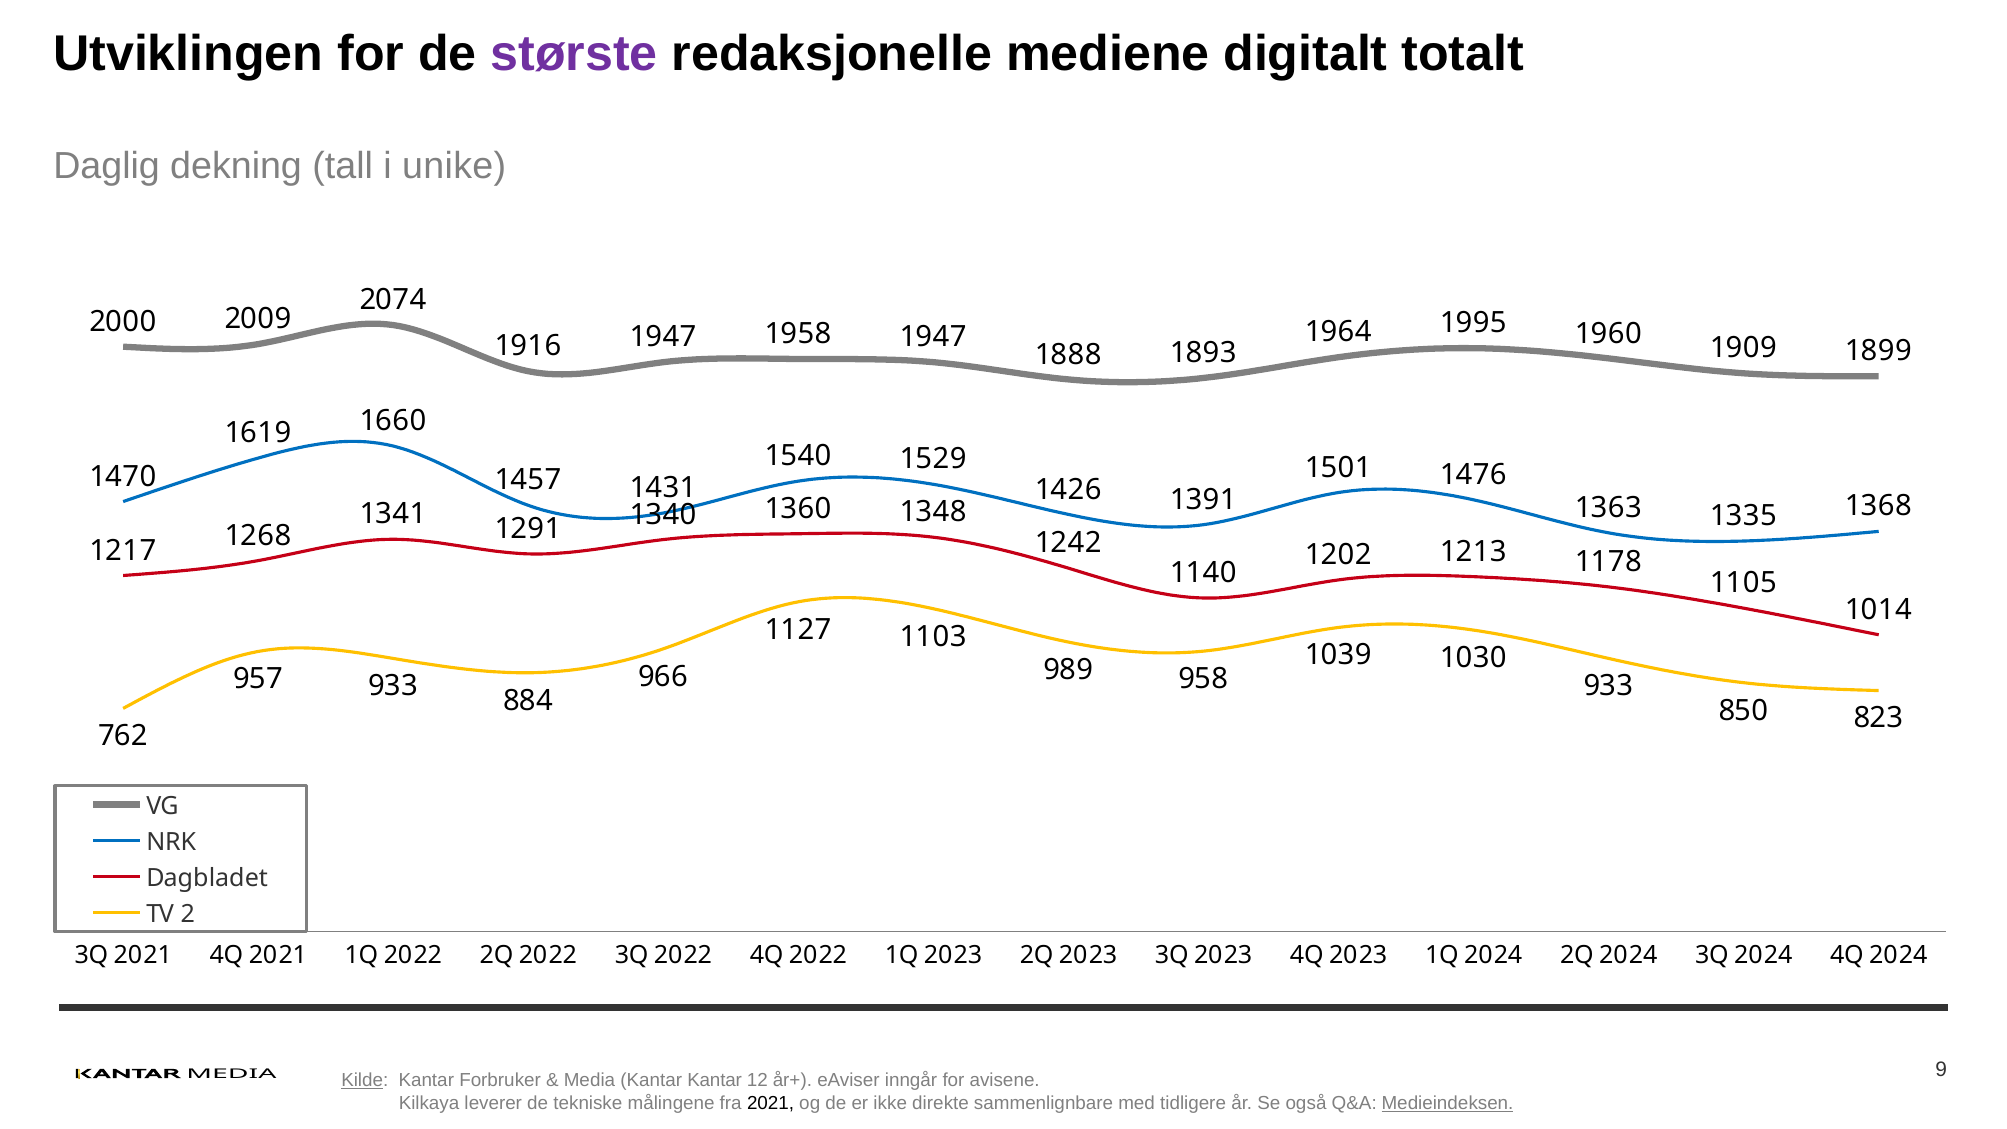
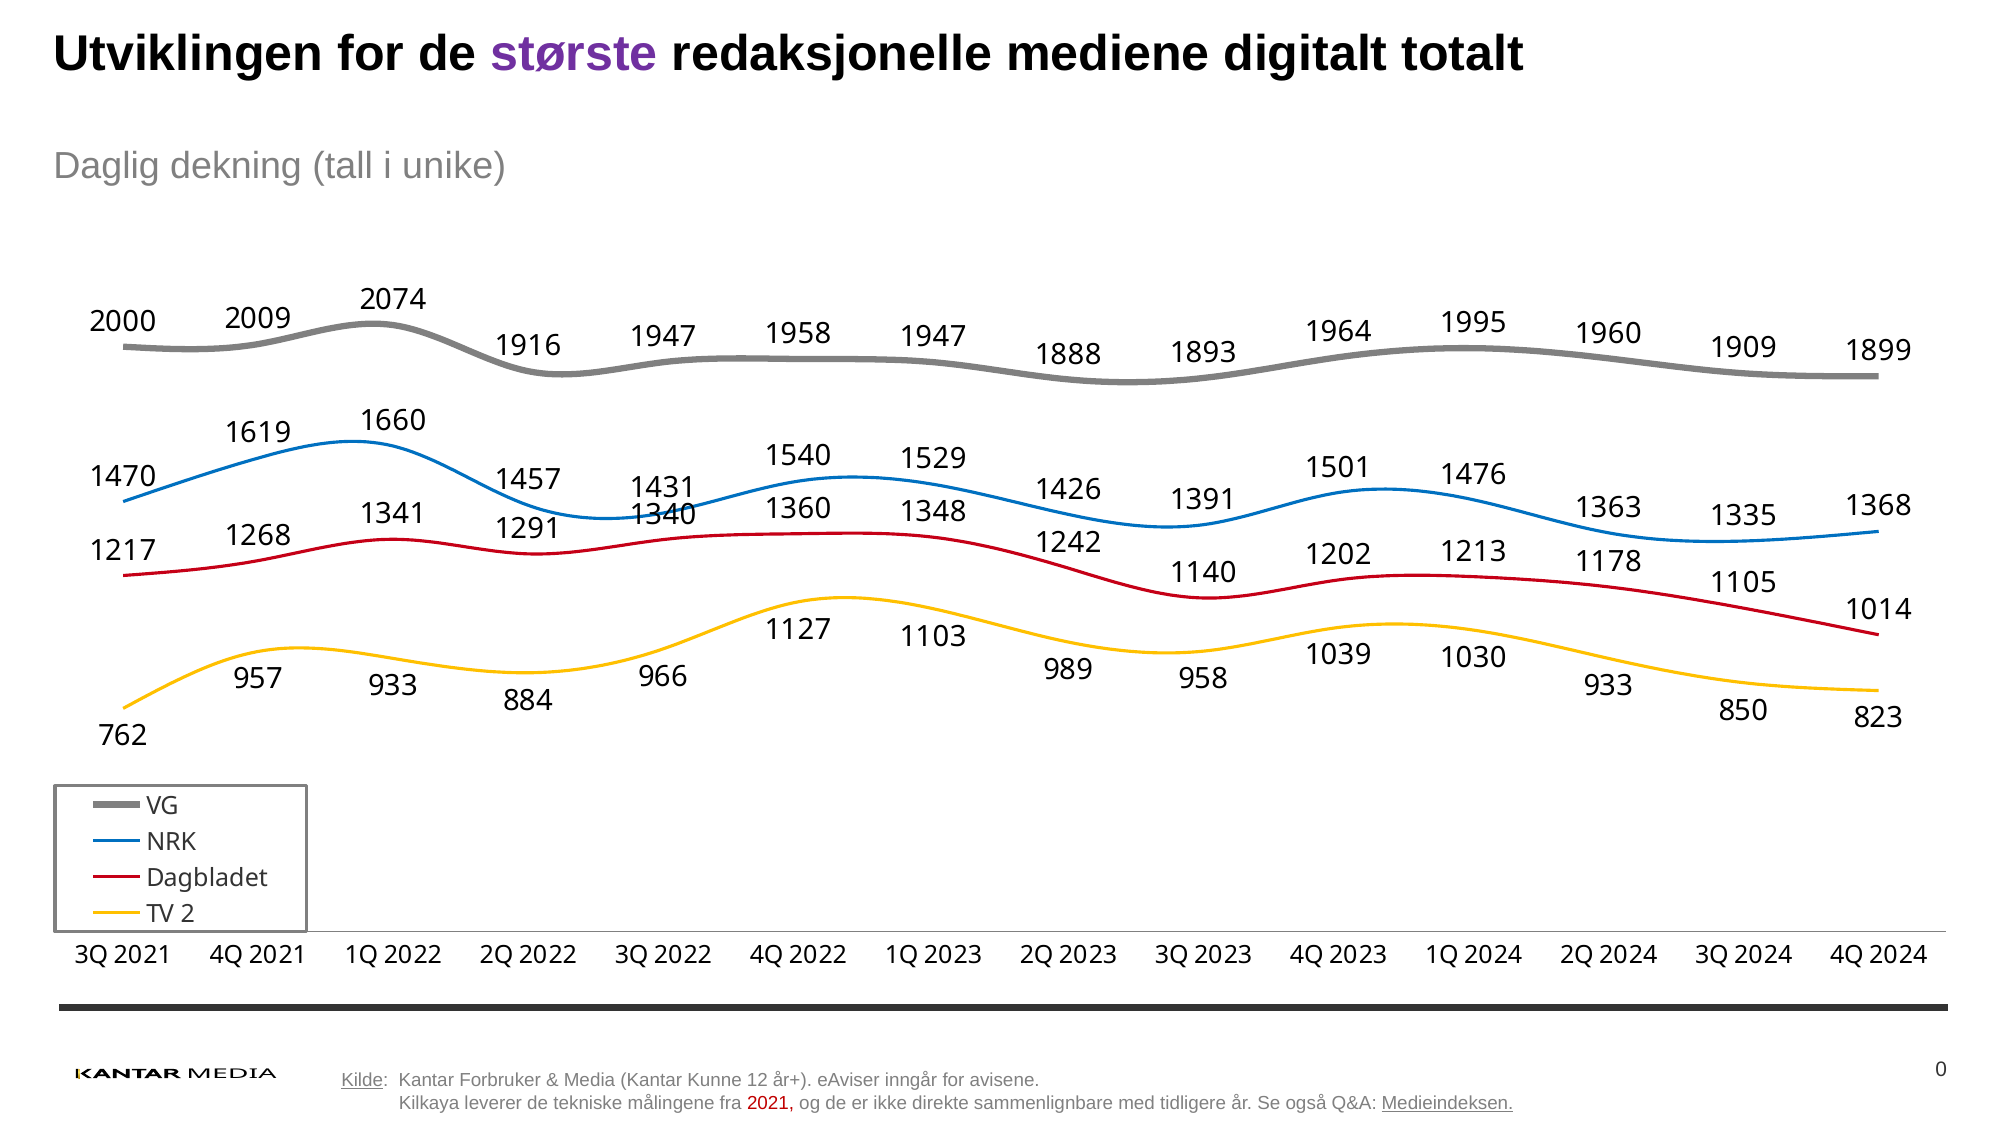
9: 9 -> 0
Kantar Kantar: Kantar -> Kunne
2021 at (771, 1103) colour: black -> red
